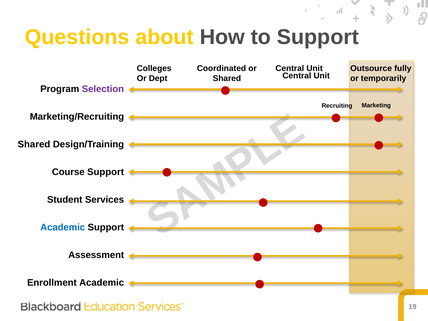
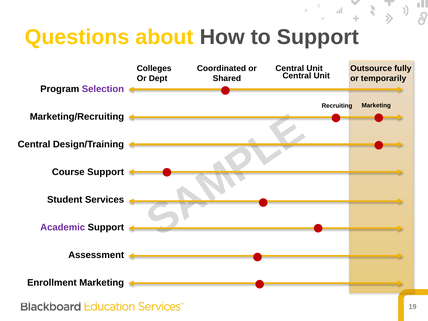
Shared at (34, 144): Shared -> Central
Academic at (63, 227) colour: blue -> purple
Enrollment Academic: Academic -> Marketing
